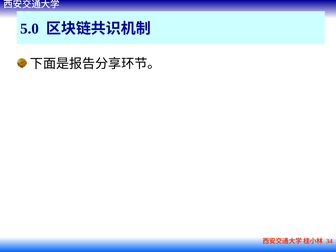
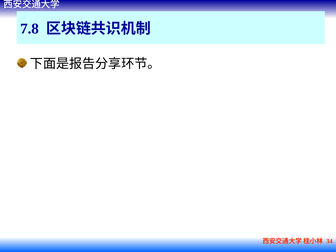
5.0: 5.0 -> 7.8
